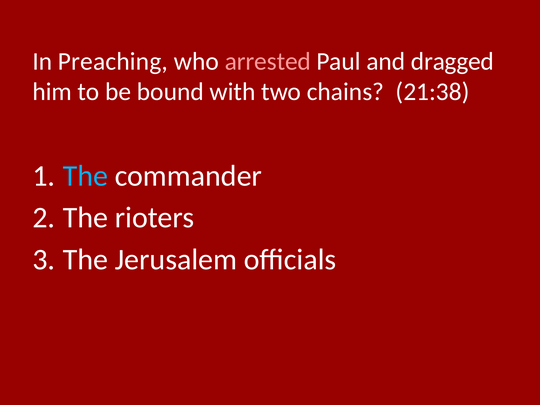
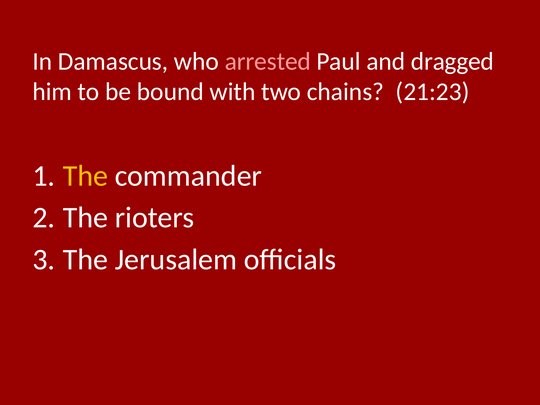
Preaching: Preaching -> Damascus
21:38: 21:38 -> 21:23
The at (85, 176) colour: light blue -> yellow
